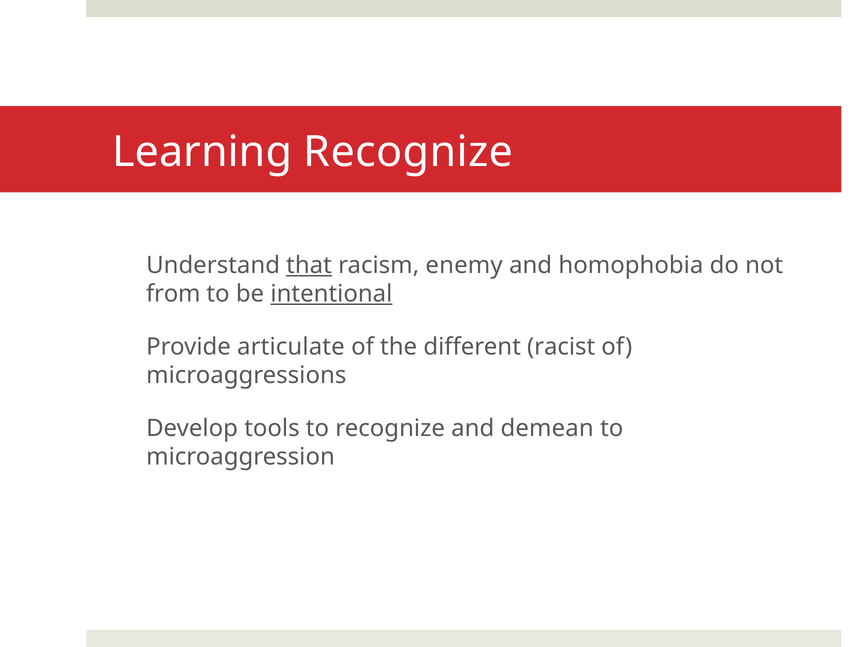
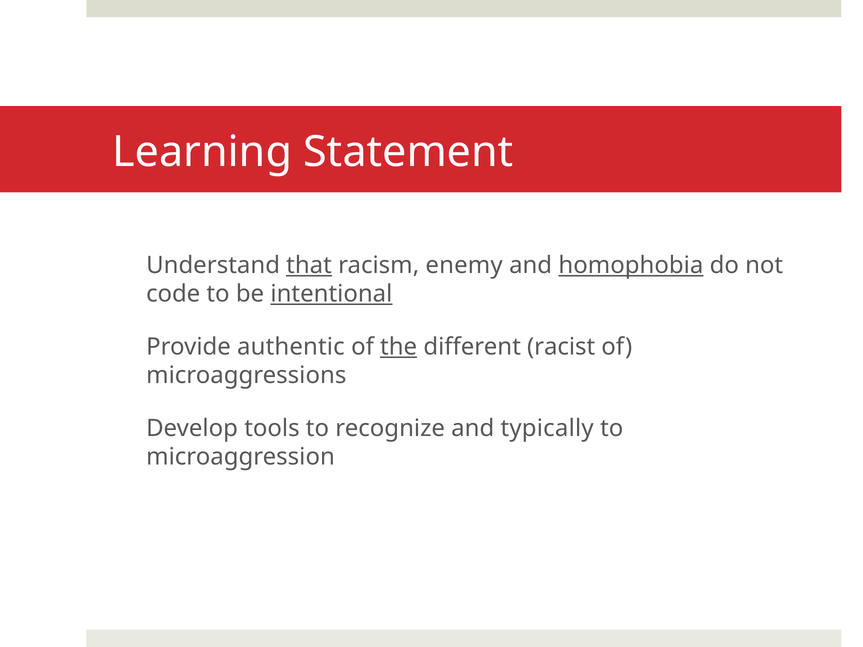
Learning Recognize: Recognize -> Statement
homophobia underline: none -> present
from: from -> code
articulate: articulate -> authentic
the underline: none -> present
demean: demean -> typically
